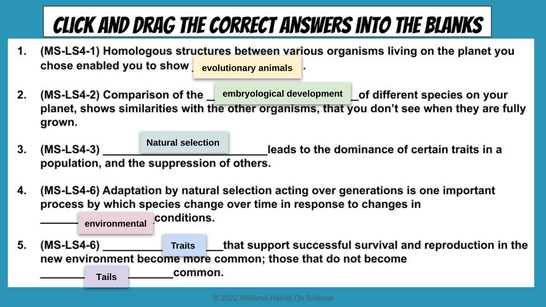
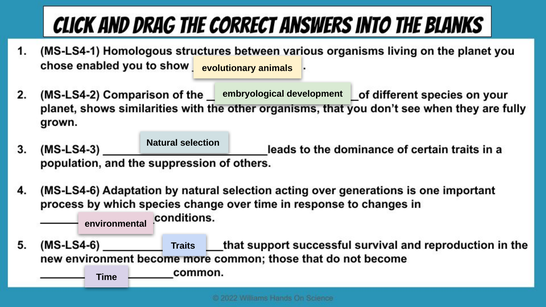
Tails: Tails -> Time
